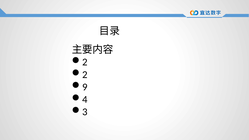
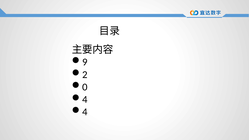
2 at (85, 62): 2 -> 9
9: 9 -> 0
3 at (85, 112): 3 -> 4
